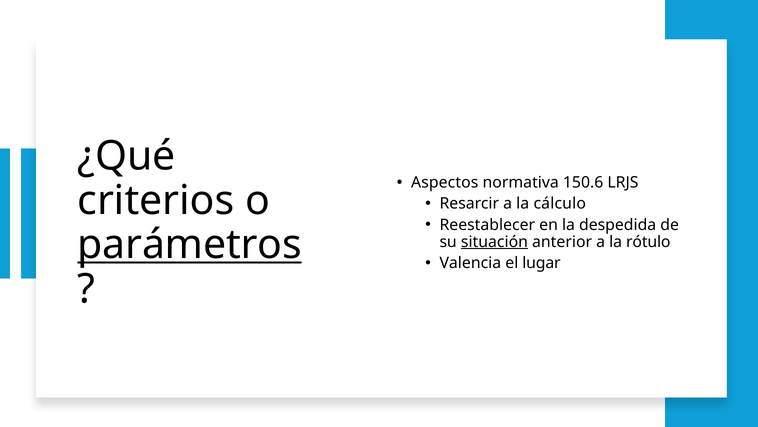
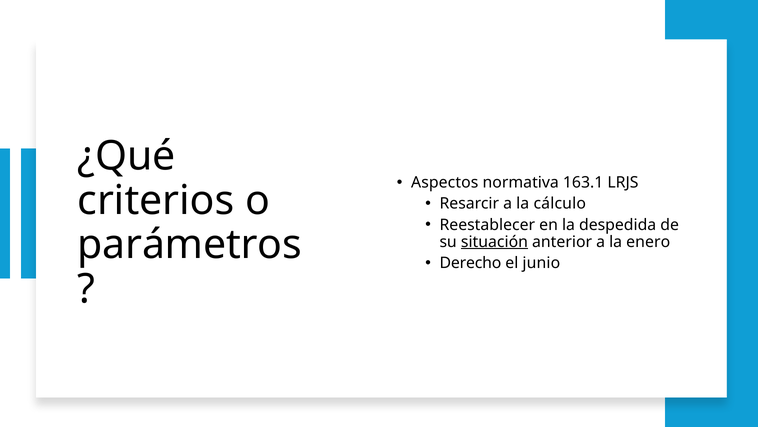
150.6: 150.6 -> 163.1
parámetros underline: present -> none
rótulo: rótulo -> enero
Valencia: Valencia -> Derecho
lugar: lugar -> junio
